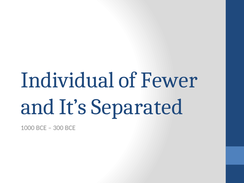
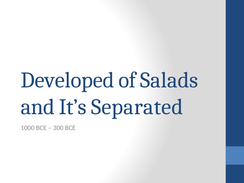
Individual: Individual -> Developed
Fewer: Fewer -> Salads
